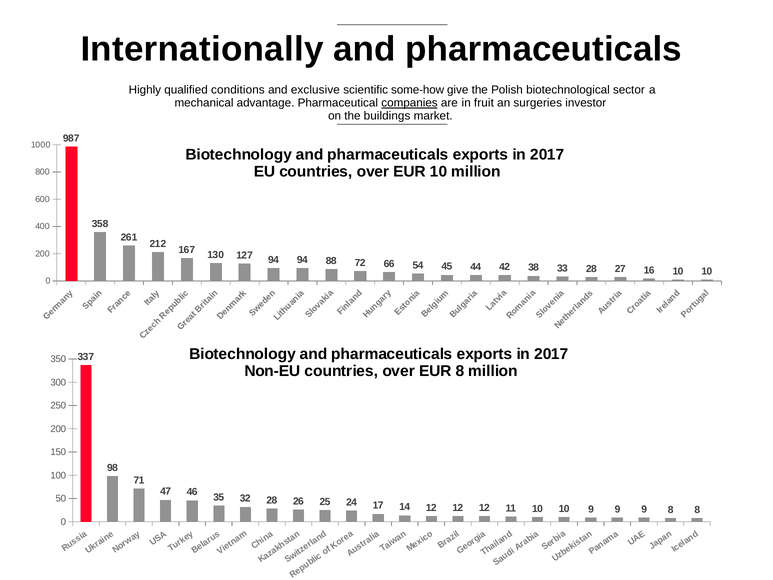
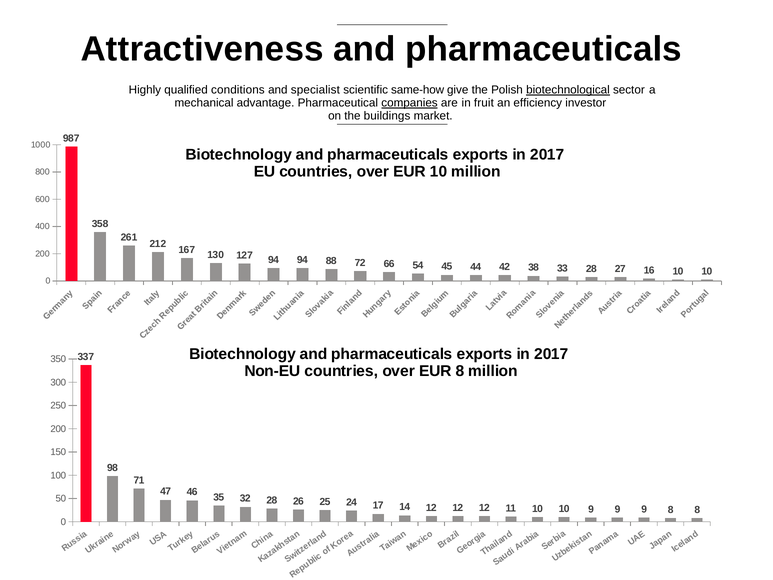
Internationally: Internationally -> Attractiveness
exclusive: exclusive -> specialist
some-how: some-how -> same-how
biotechnological underline: none -> present
surgeries: surgeries -> efficiency
